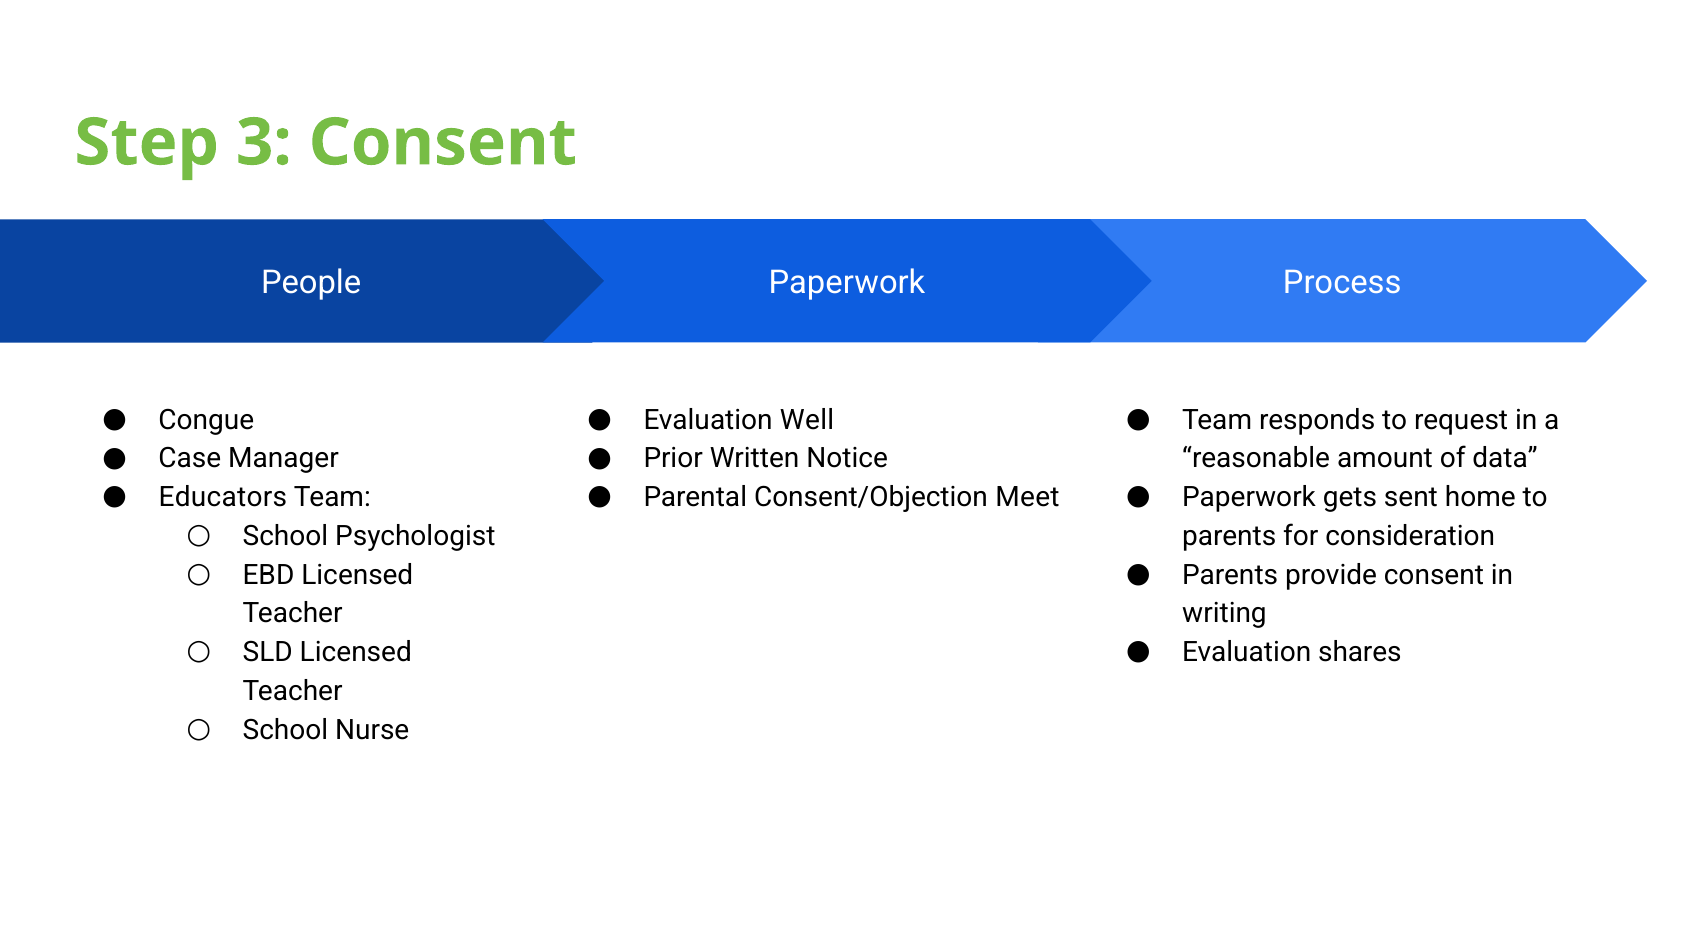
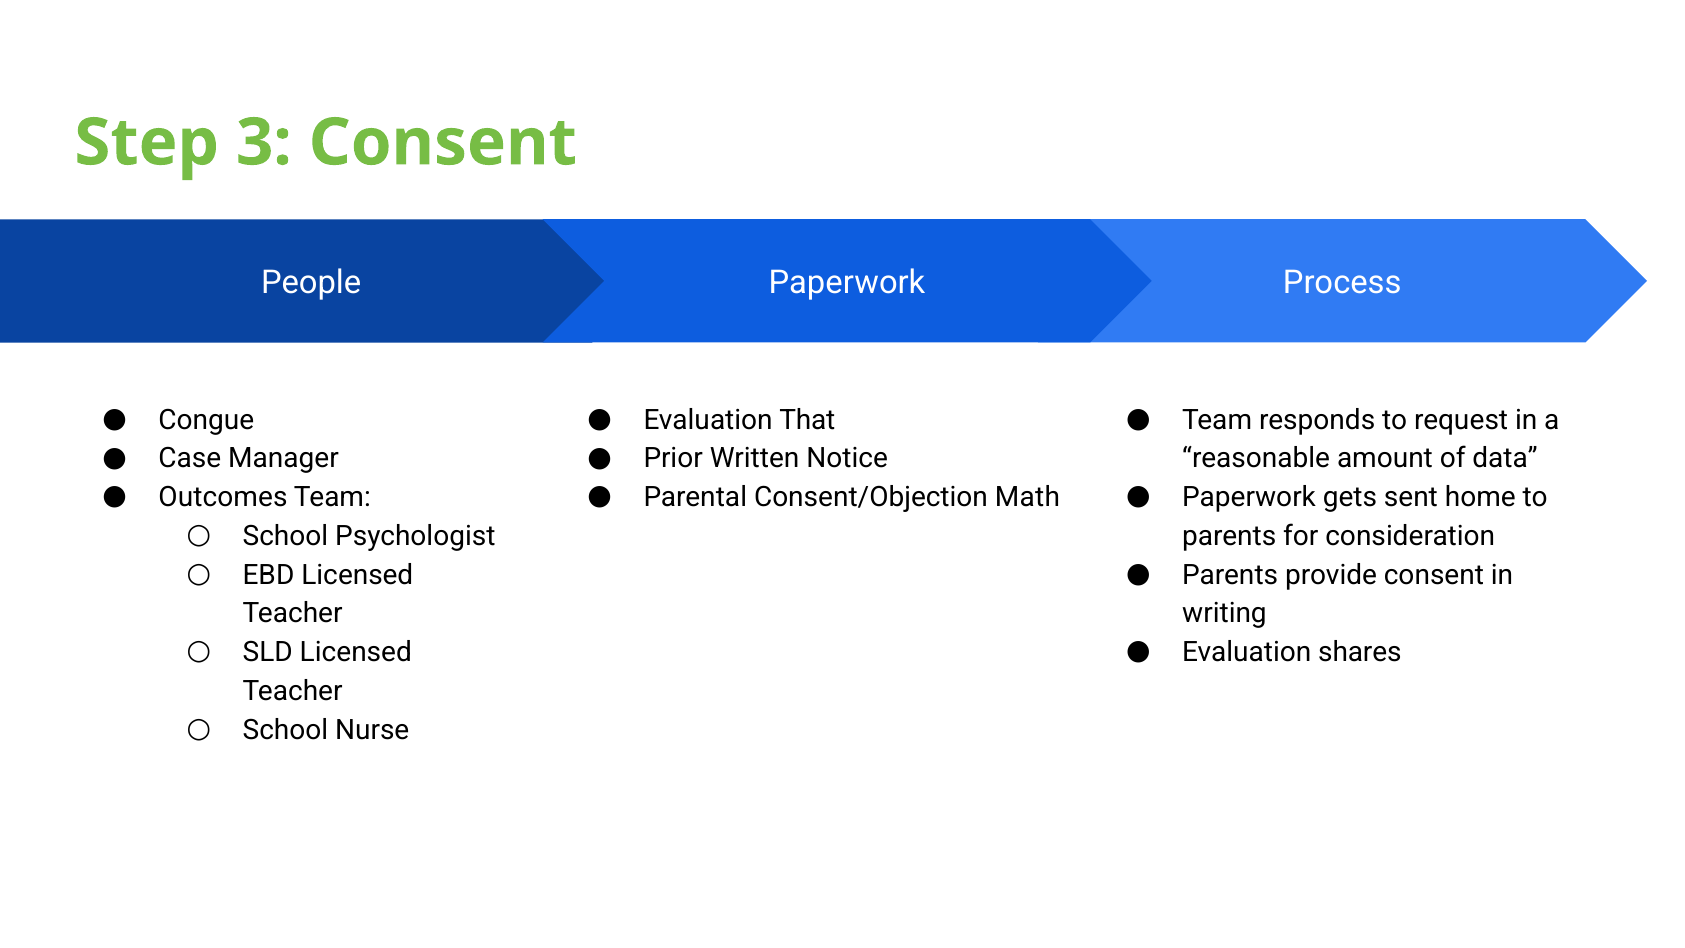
Well: Well -> That
Educators: Educators -> Outcomes
Meet: Meet -> Math
